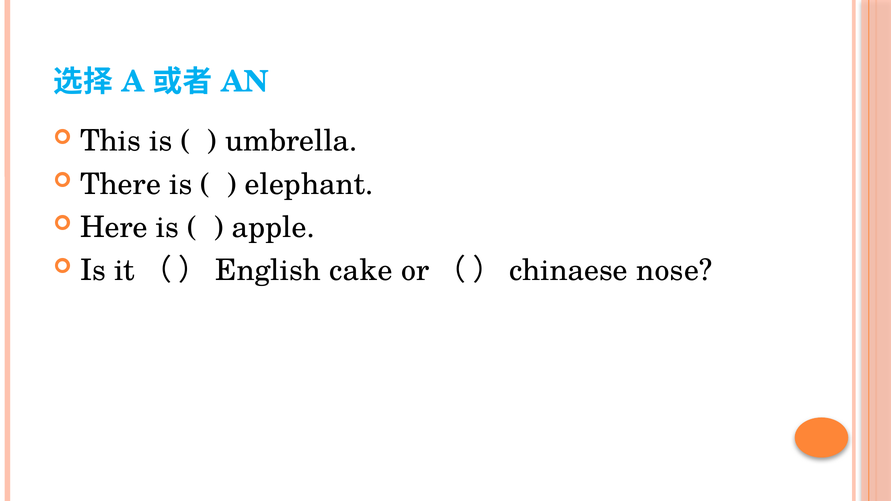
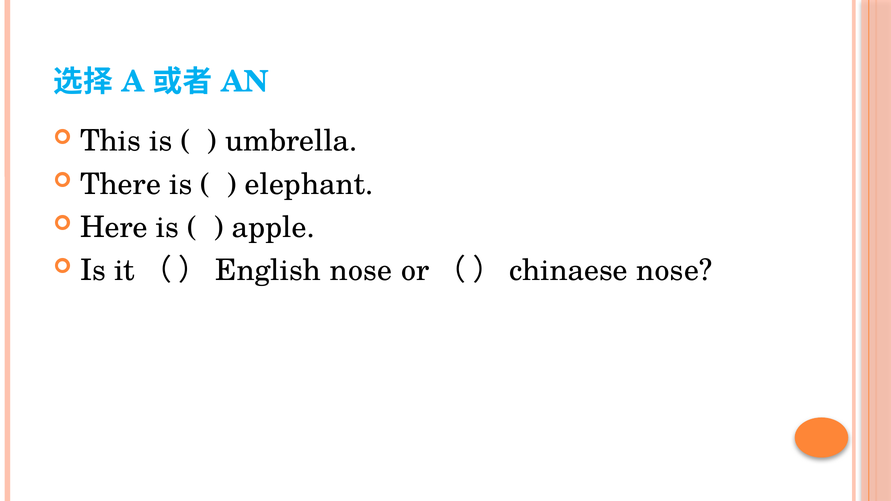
）English cake: cake -> nose
